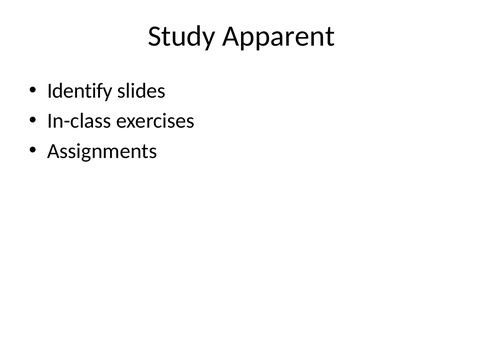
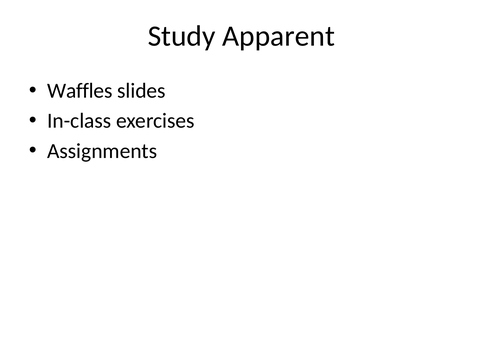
Identify: Identify -> Waffles
